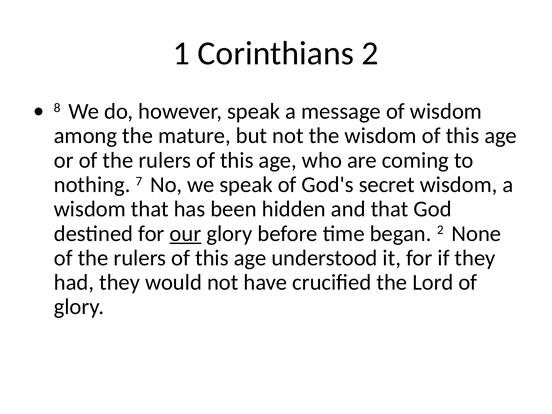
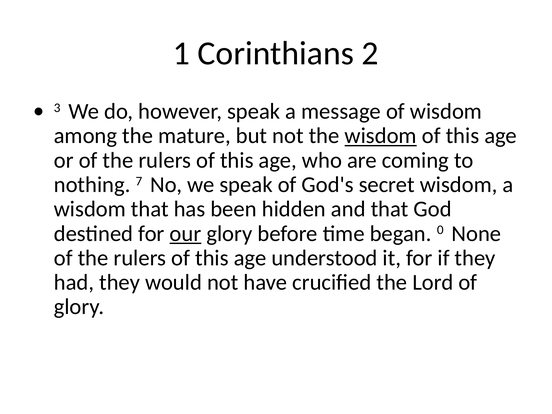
8: 8 -> 3
wisdom at (381, 136) underline: none -> present
began 2: 2 -> 0
